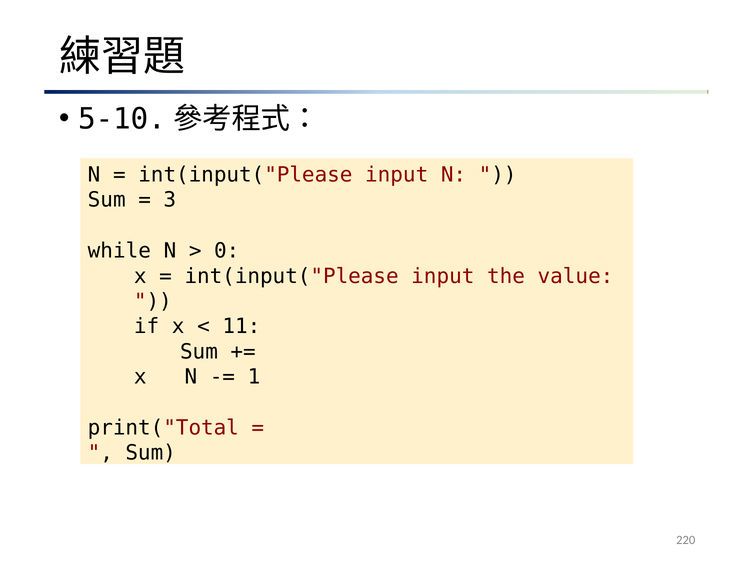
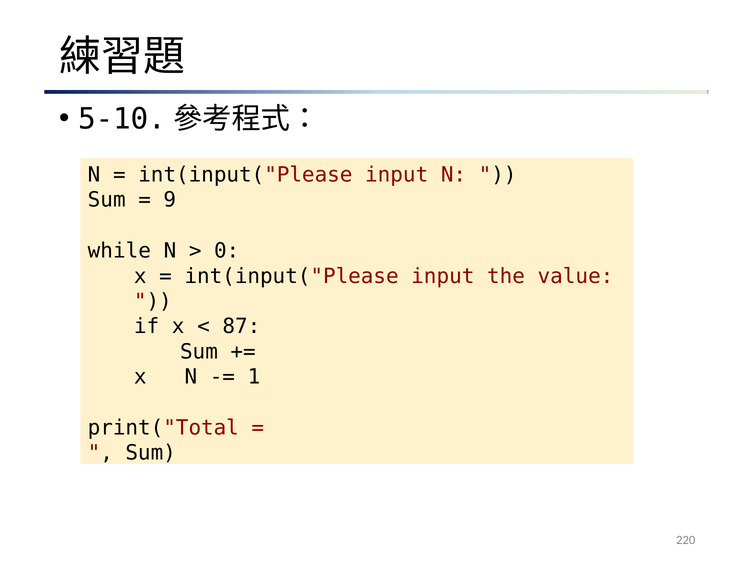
3: 3 -> 9
11: 11 -> 87
